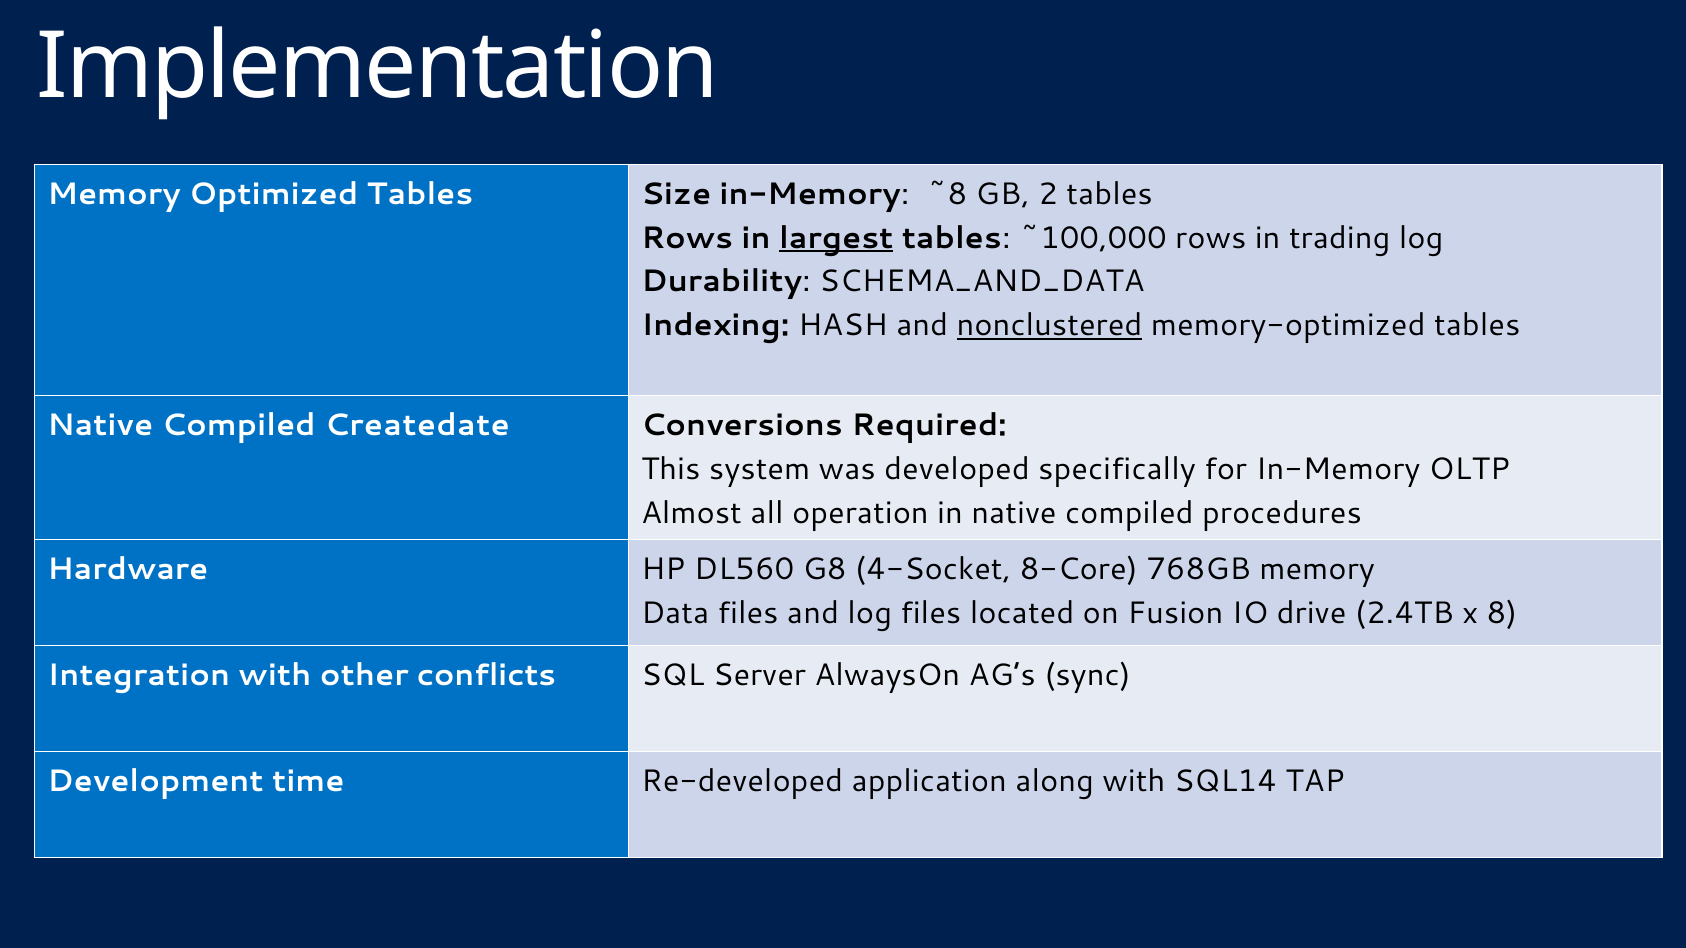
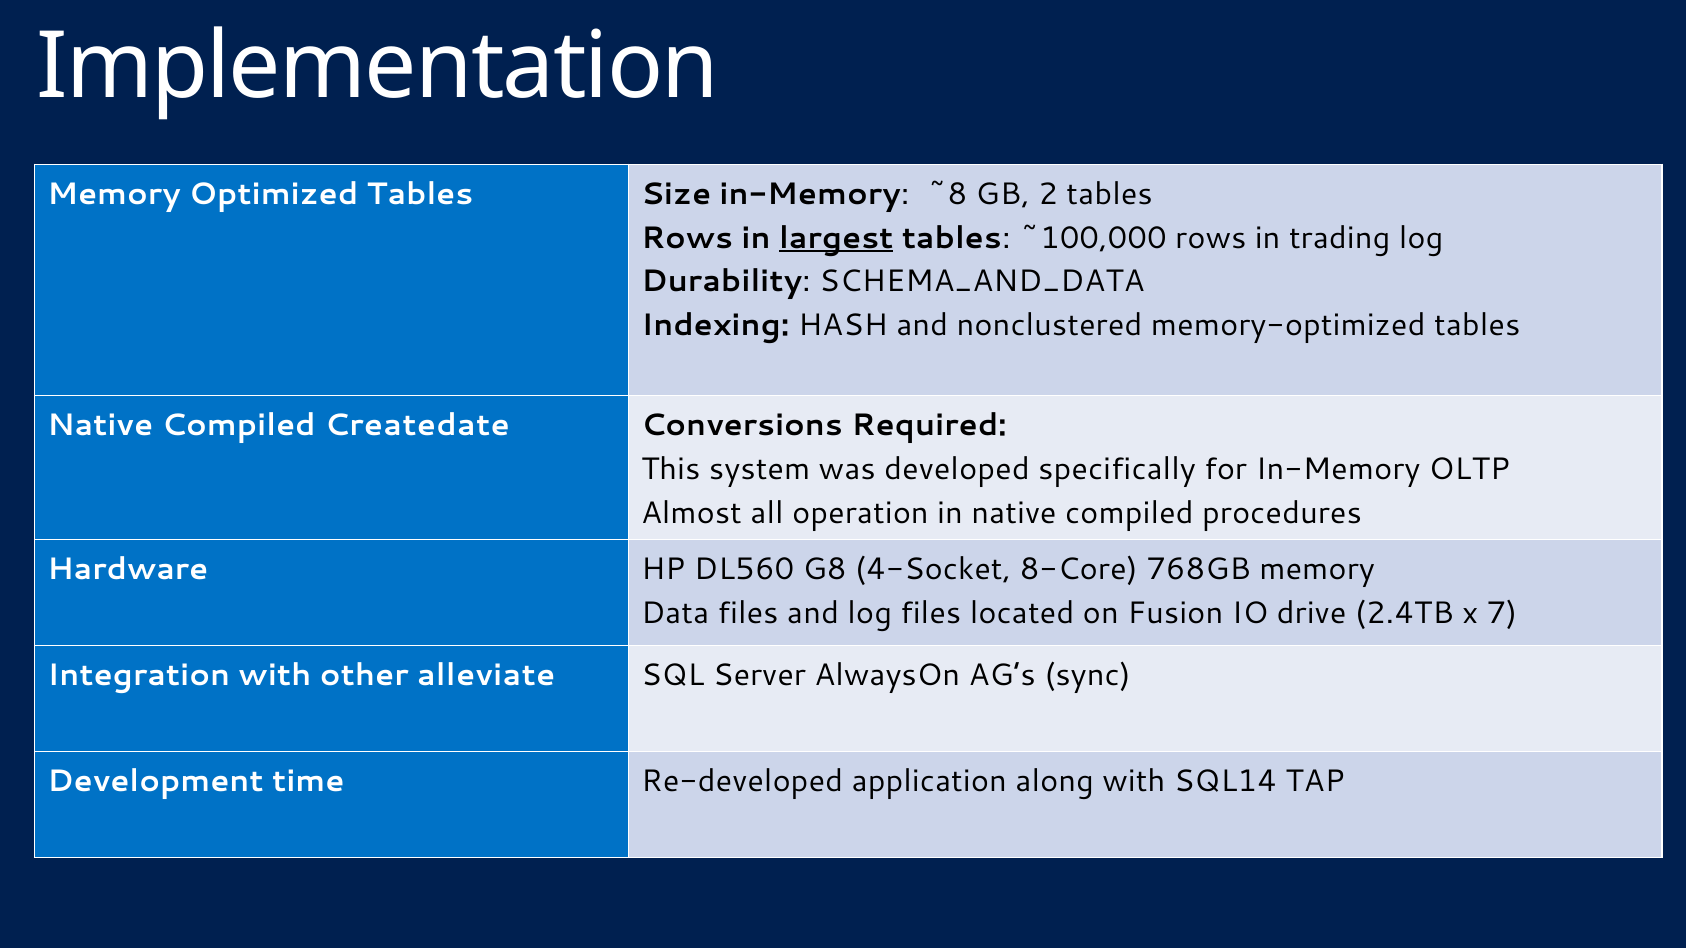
nonclustered underline: present -> none
8: 8 -> 7
conflicts: conflicts -> alleviate
